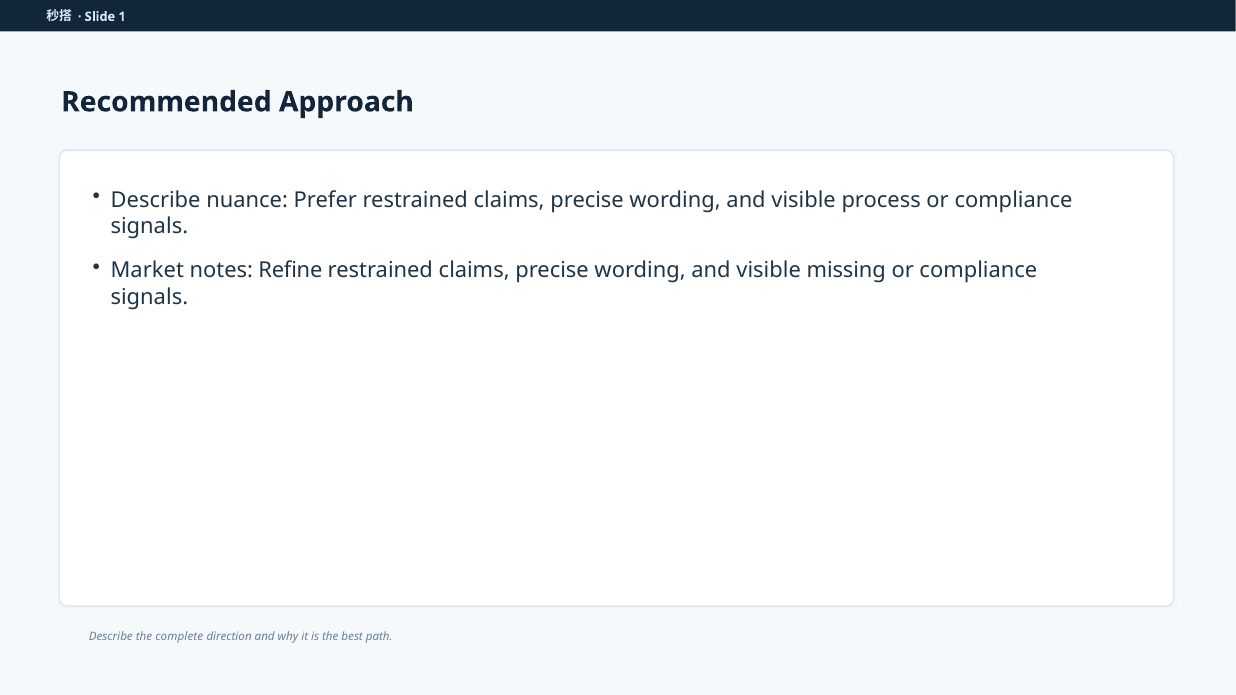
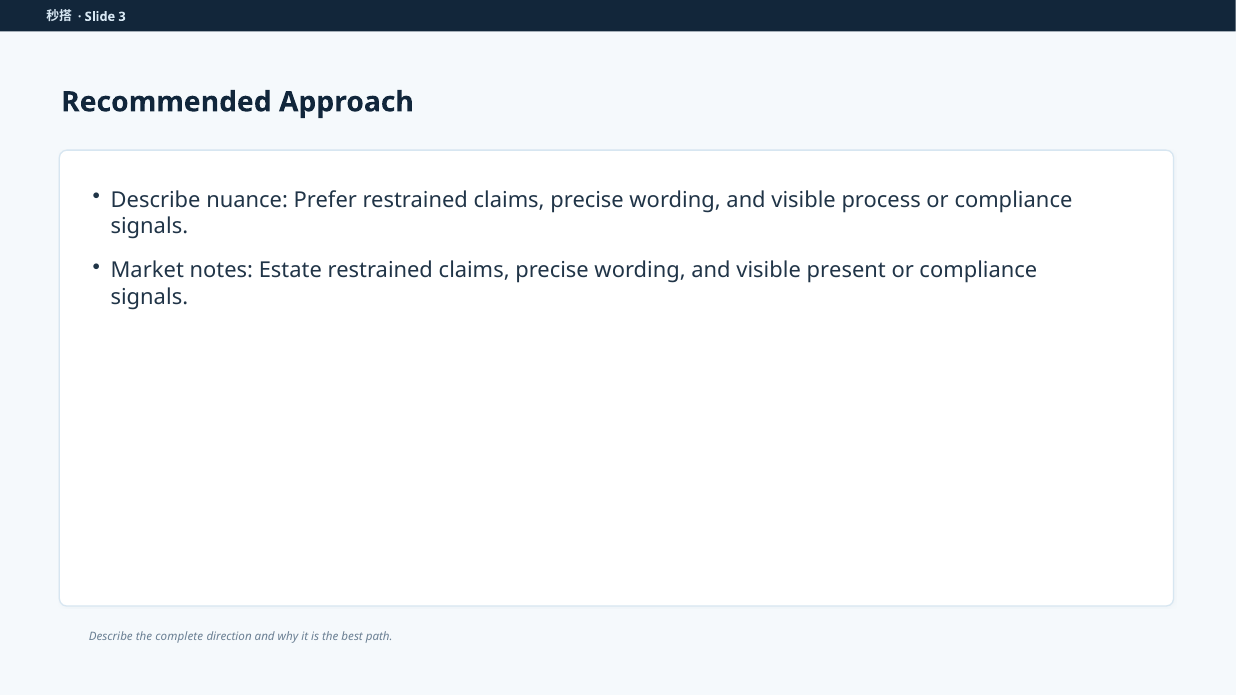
1: 1 -> 3
Refine: Refine -> Estate
missing: missing -> present
